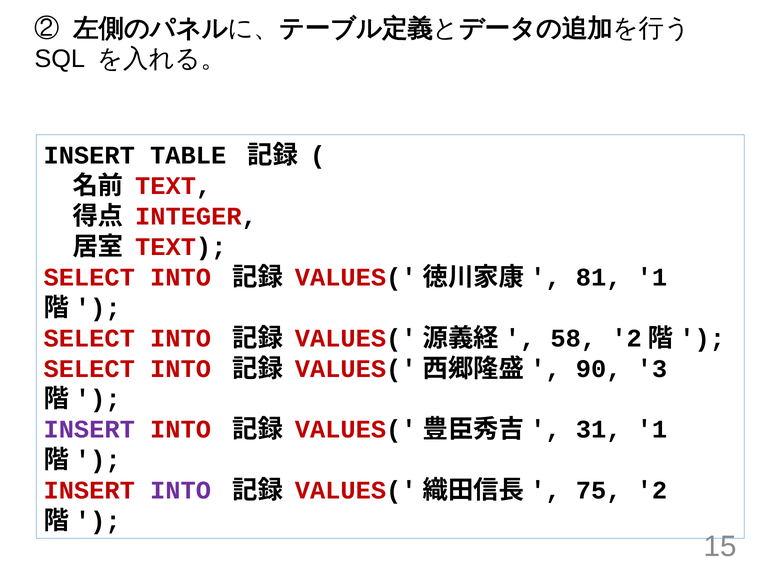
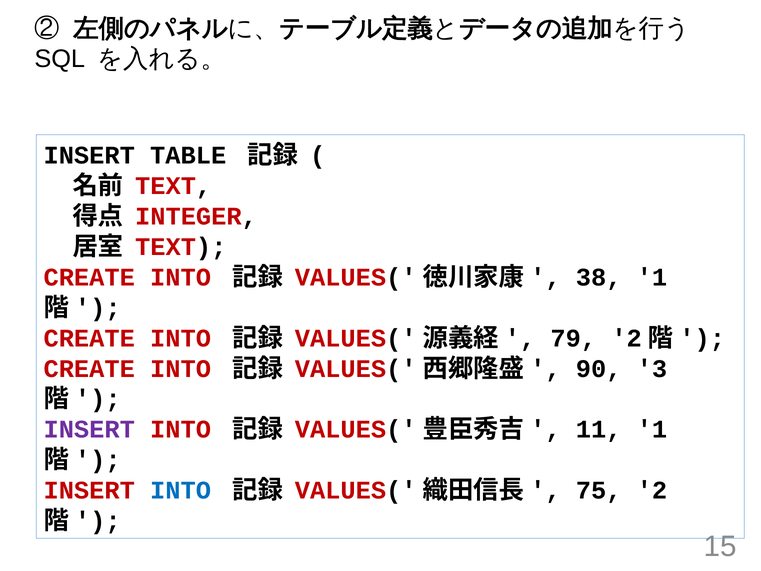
SELECT at (89, 277): SELECT -> CREATE
81: 81 -> 38
SELECT at (89, 338): SELECT -> CREATE
58: 58 -> 79
SELECT at (89, 369): SELECT -> CREATE
31: 31 -> 11
INTO at (181, 490) colour: purple -> blue
